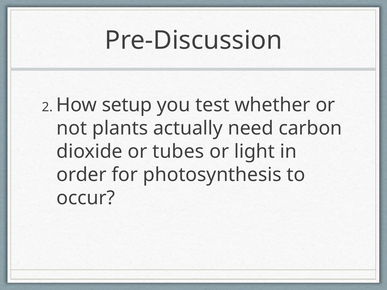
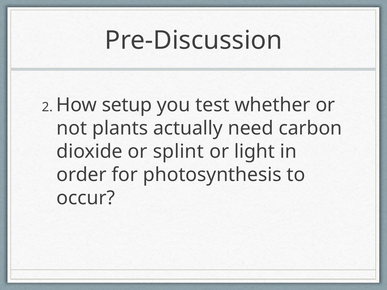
tubes: tubes -> splint
